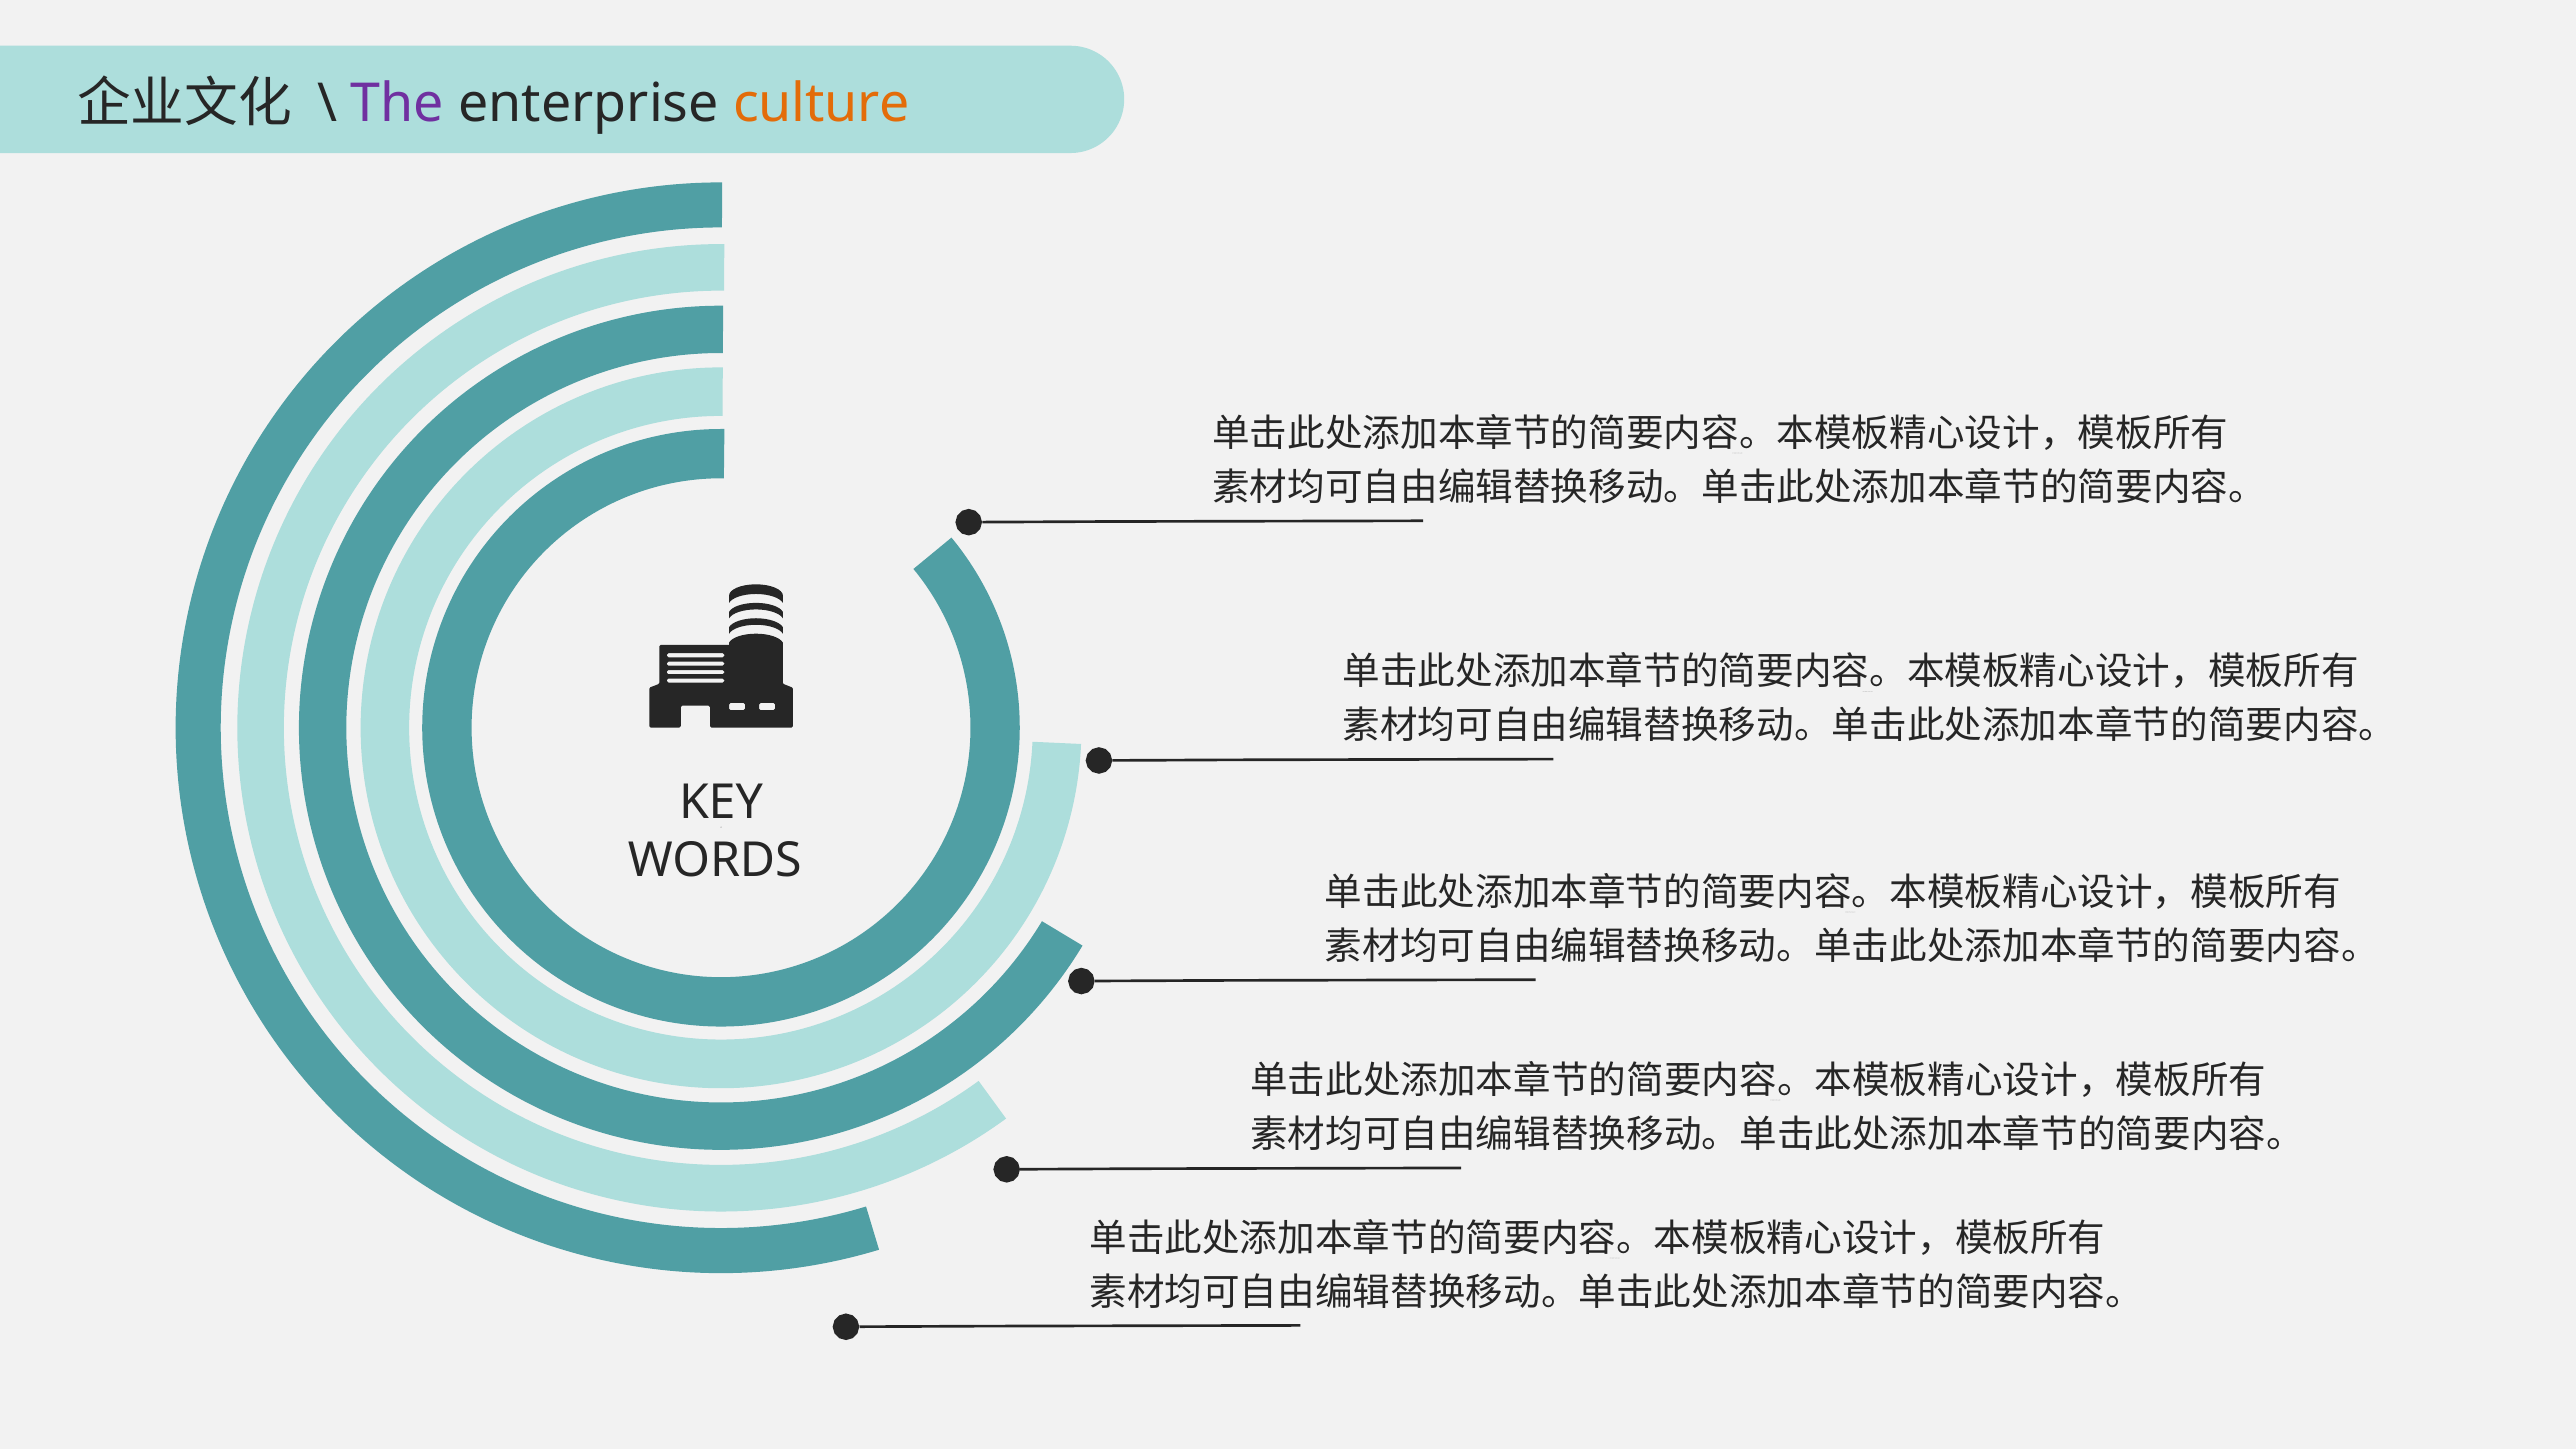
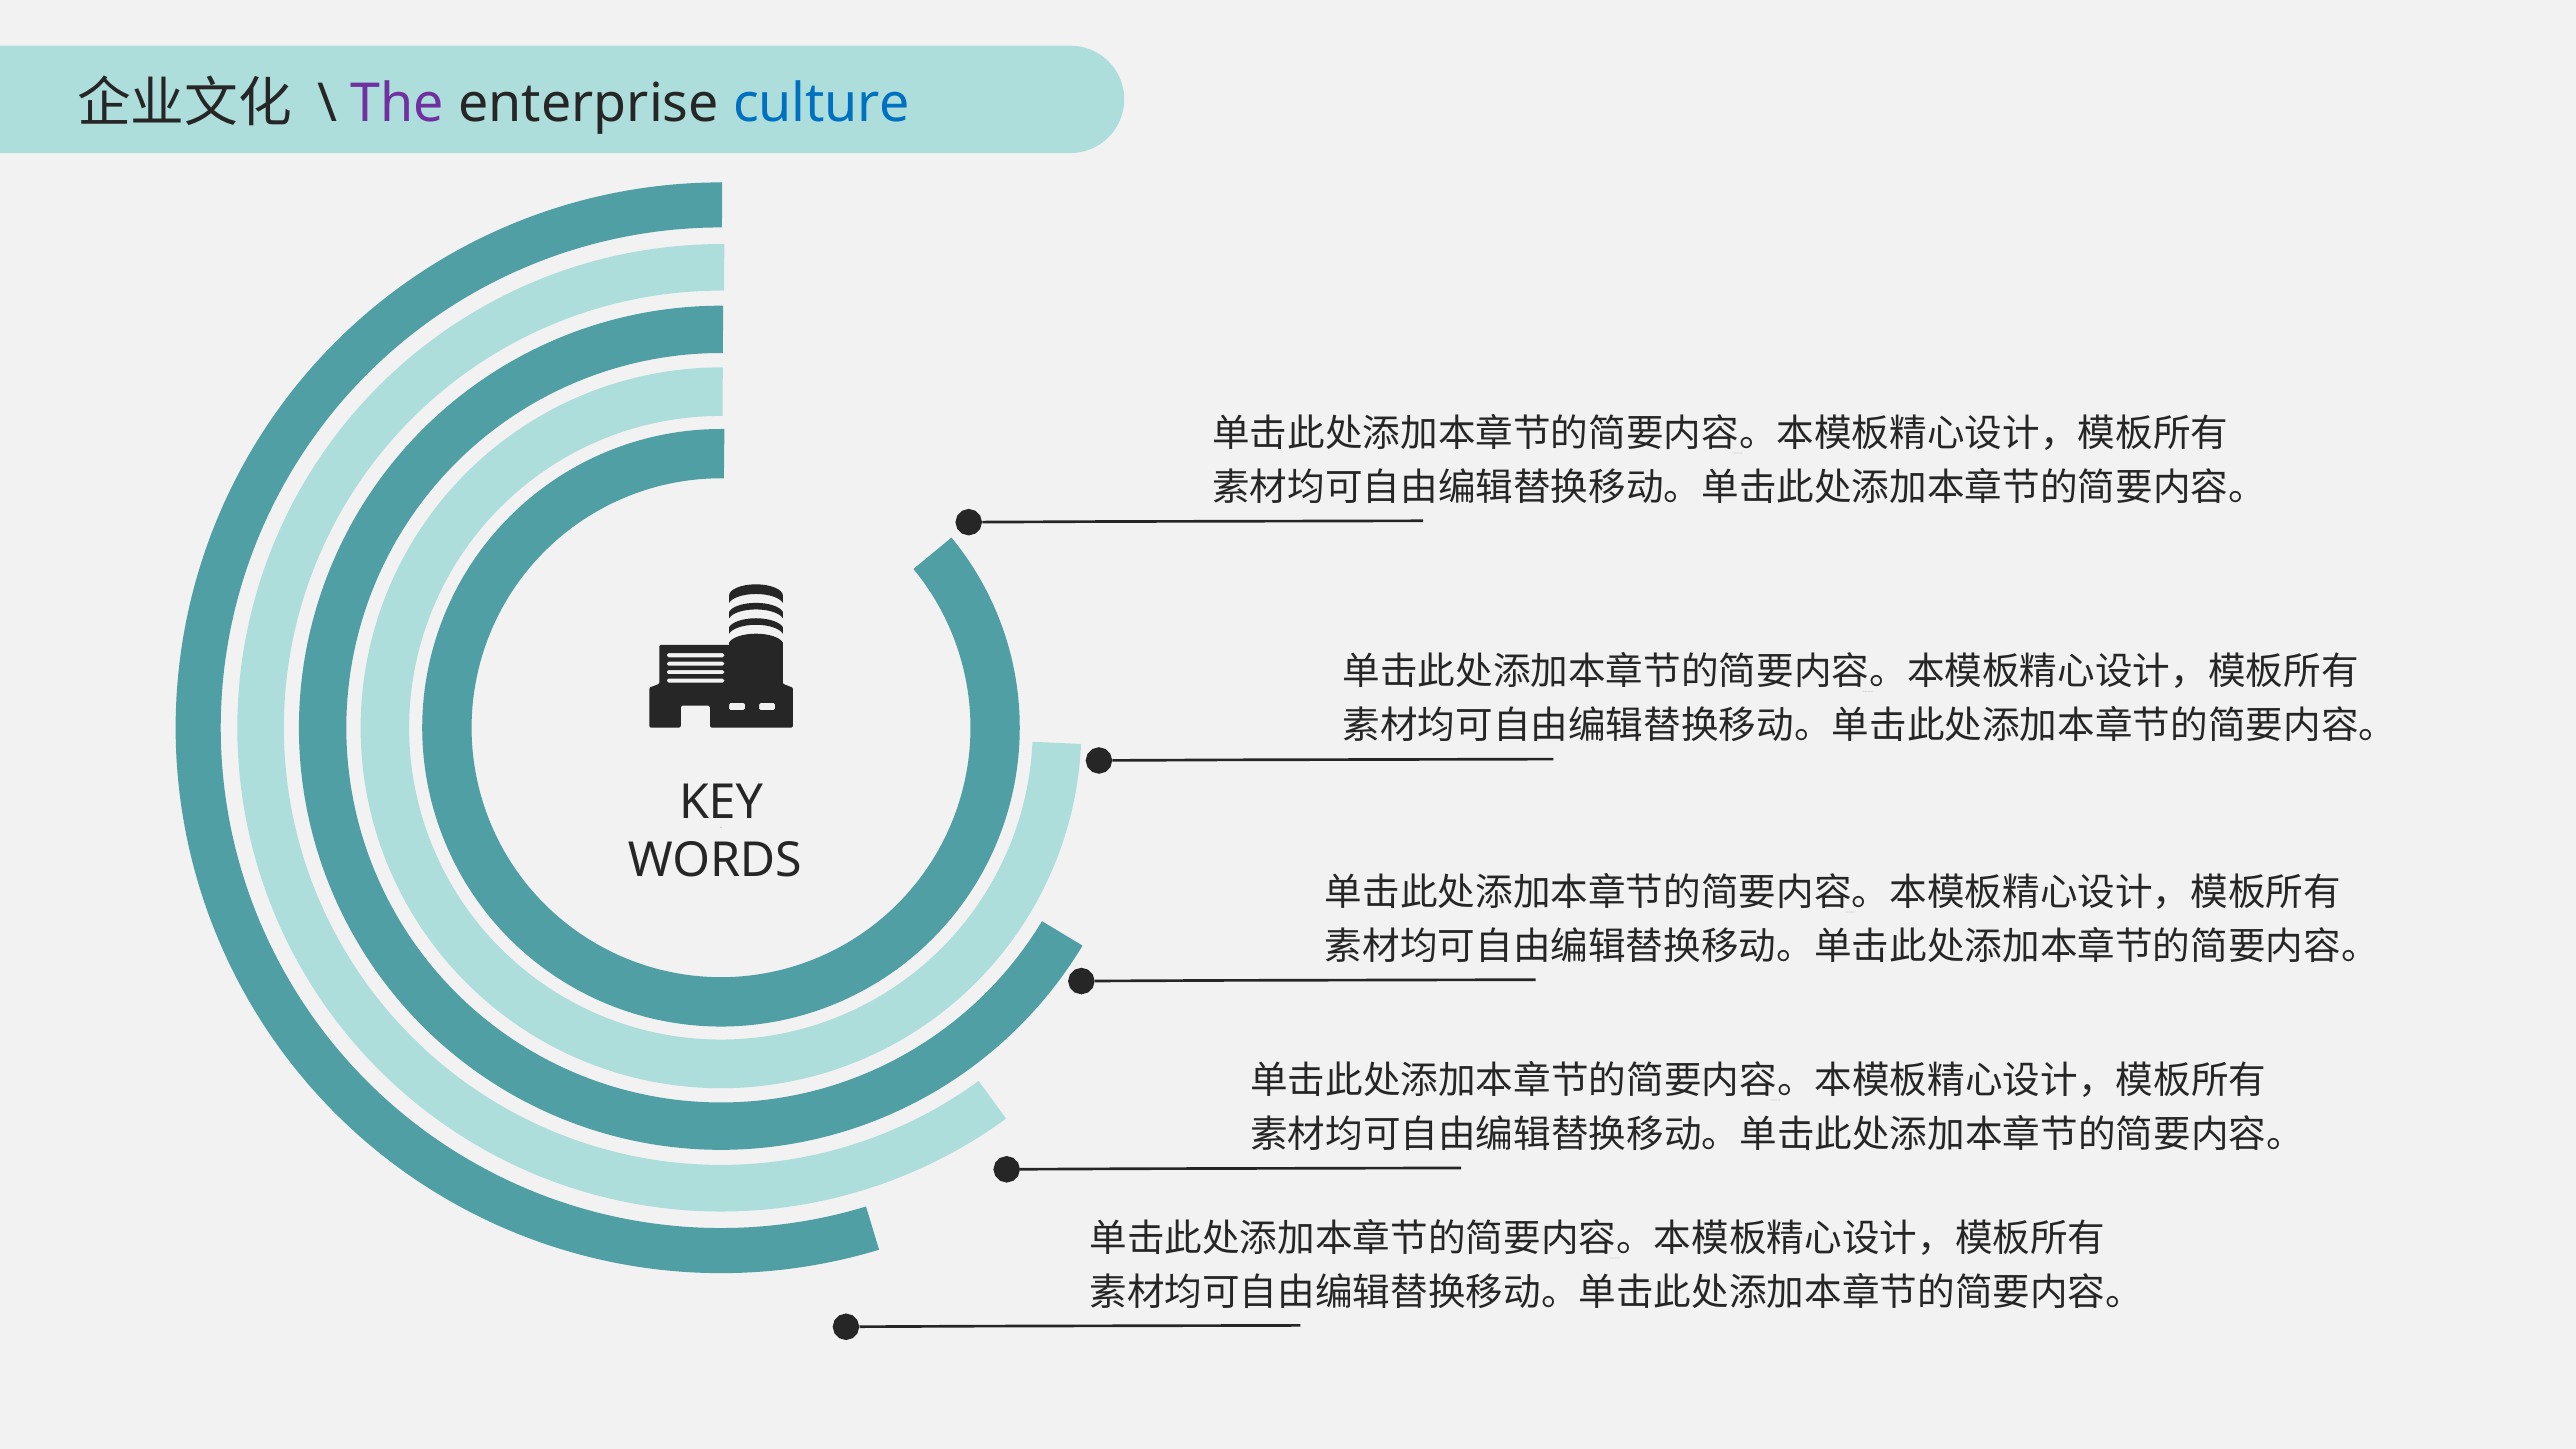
culture colour: orange -> blue
